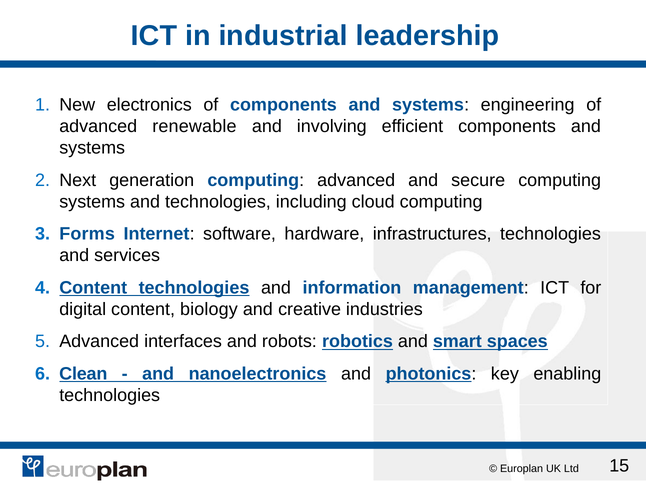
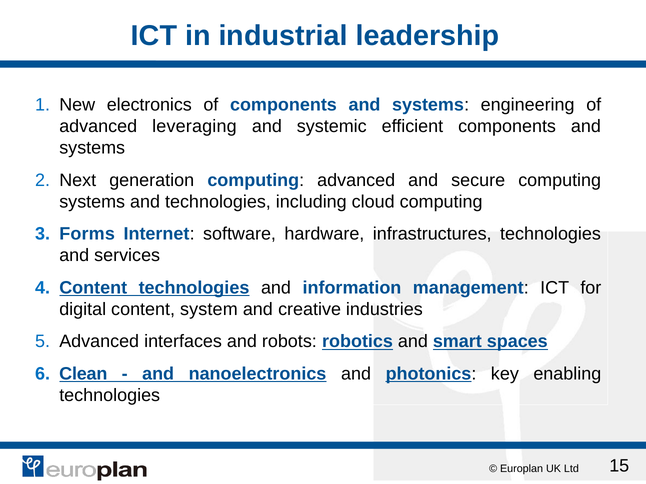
renewable: renewable -> leveraging
involving: involving -> systemic
biology: biology -> system
